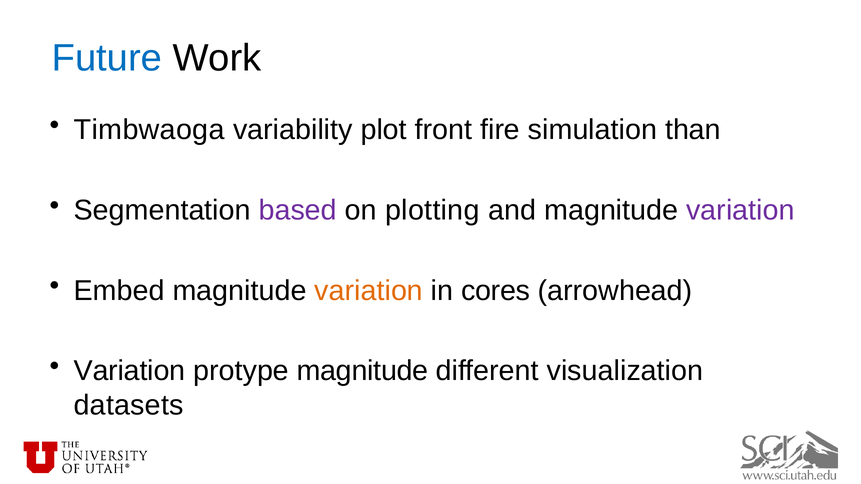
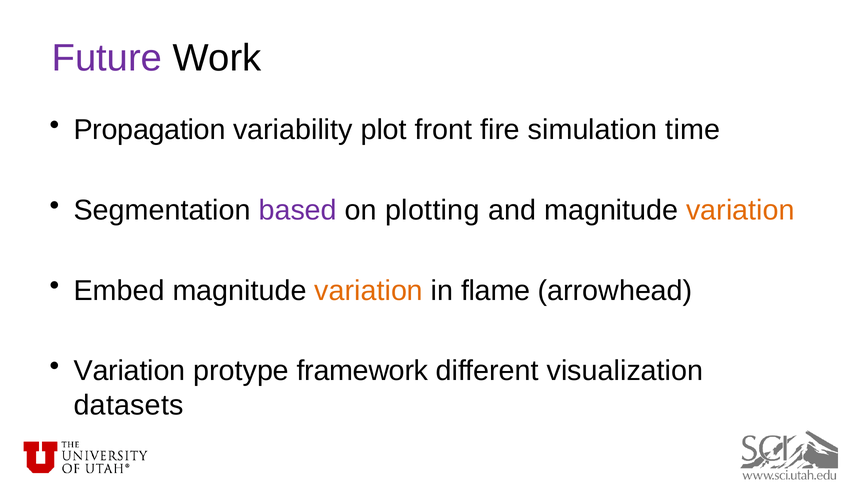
Future colour: blue -> purple
Timbwaoga: Timbwaoga -> Propagation
than: than -> time
variation at (740, 210) colour: purple -> orange
cores: cores -> flame
protype magnitude: magnitude -> framework
